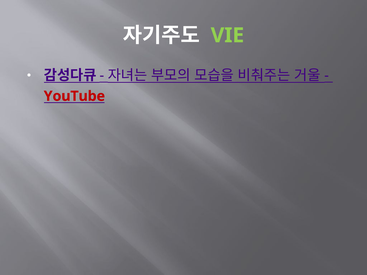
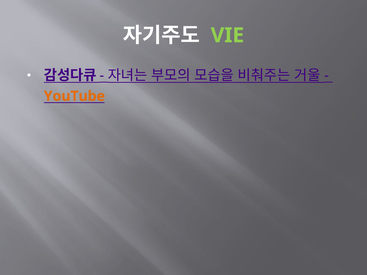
YouTube colour: red -> orange
